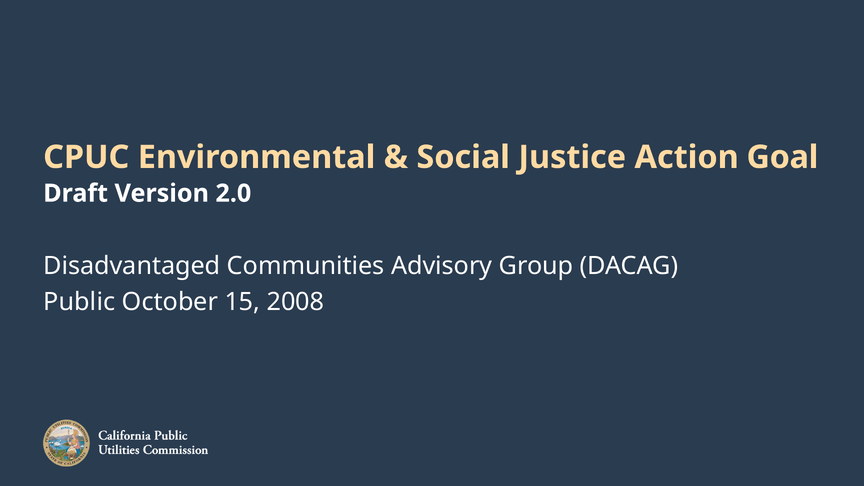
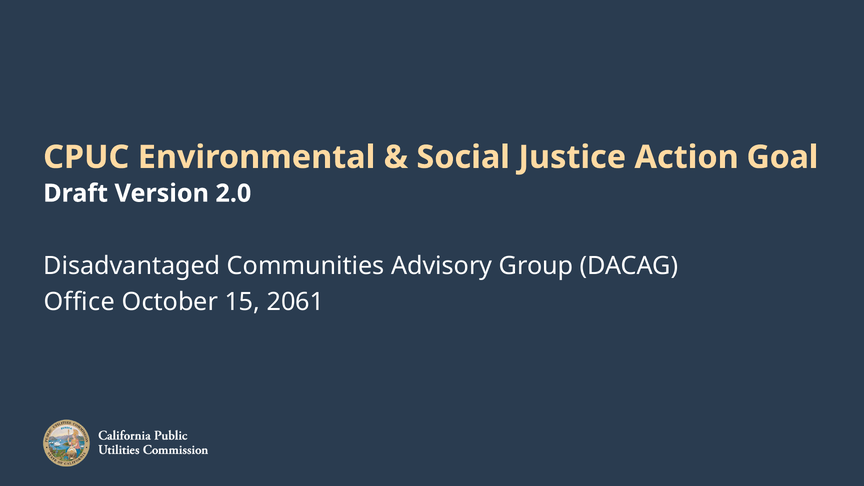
Public at (79, 302): Public -> Office
2008: 2008 -> 2061
